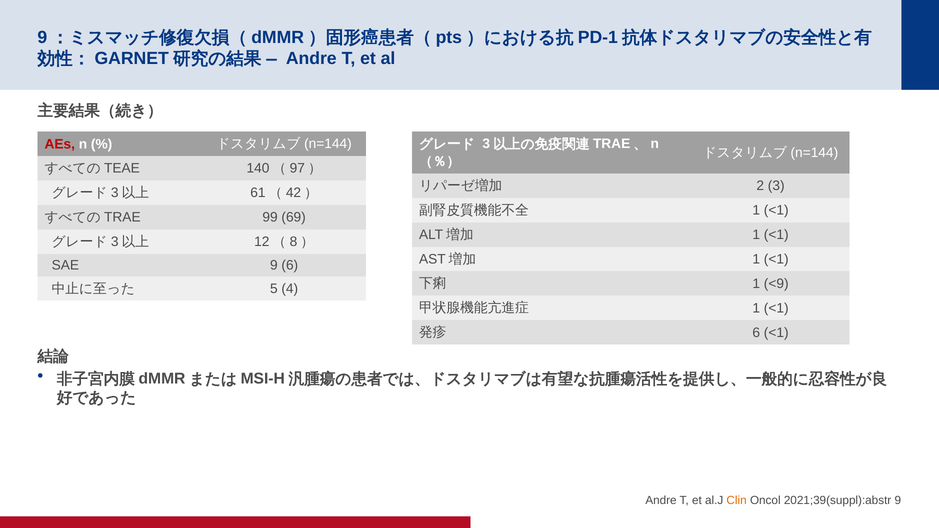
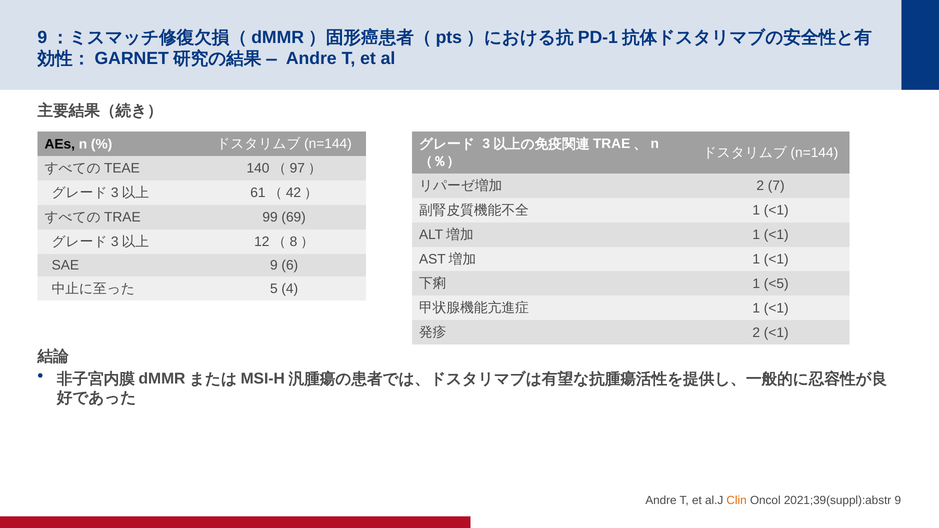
AEs colour: red -> black
3: 3 -> 7
<9: <9 -> <5
6 at (756, 333): 6 -> 2
